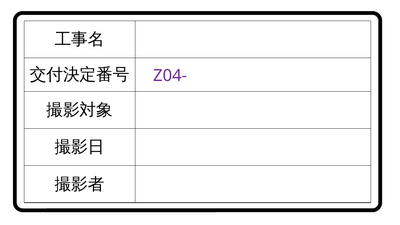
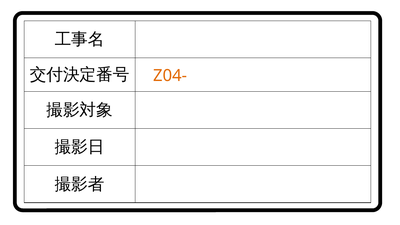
Z04- colour: purple -> orange
